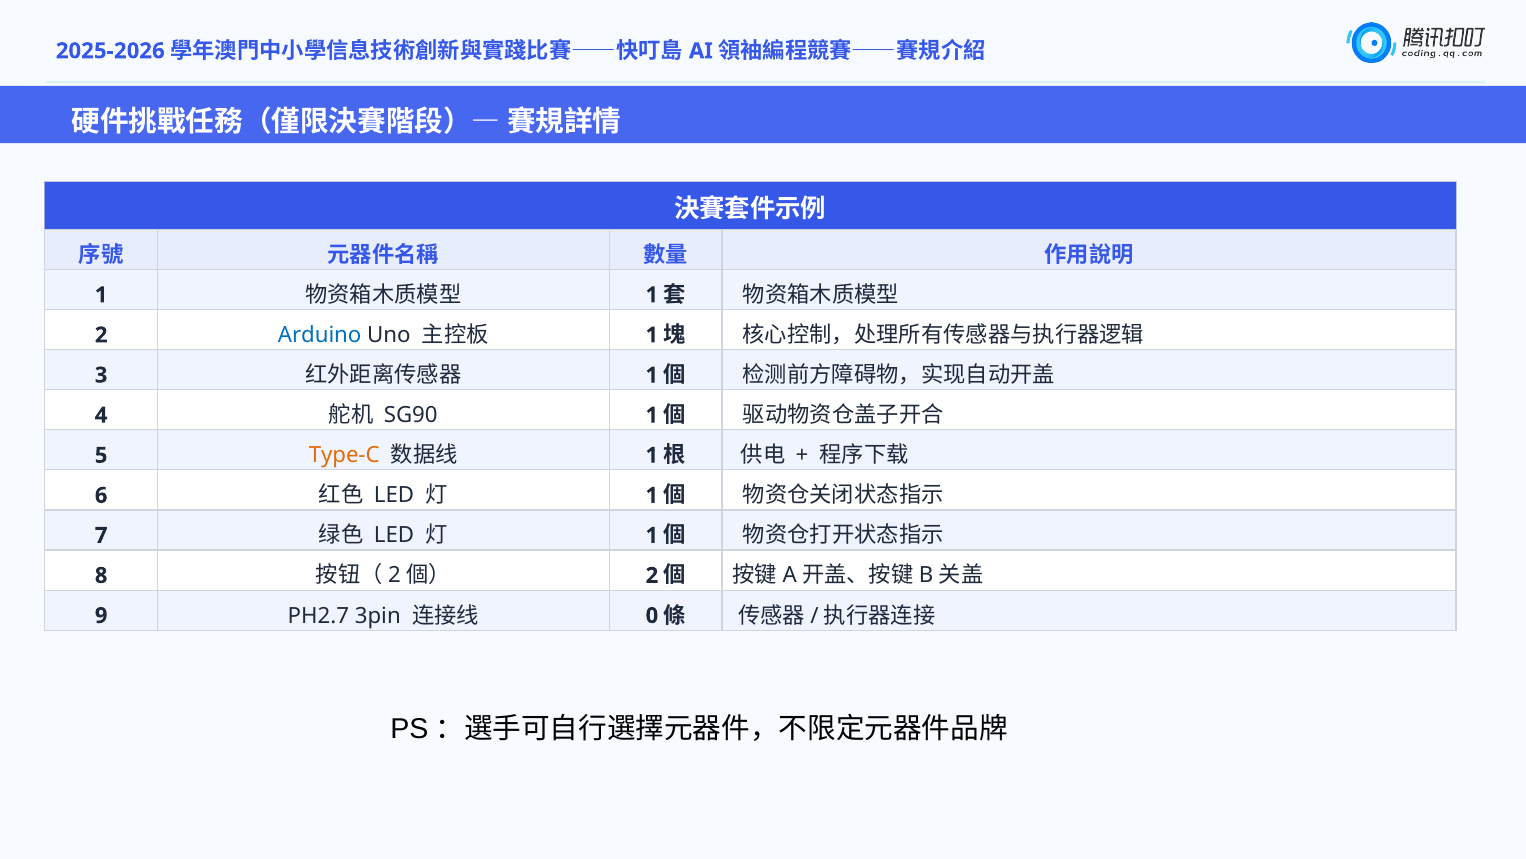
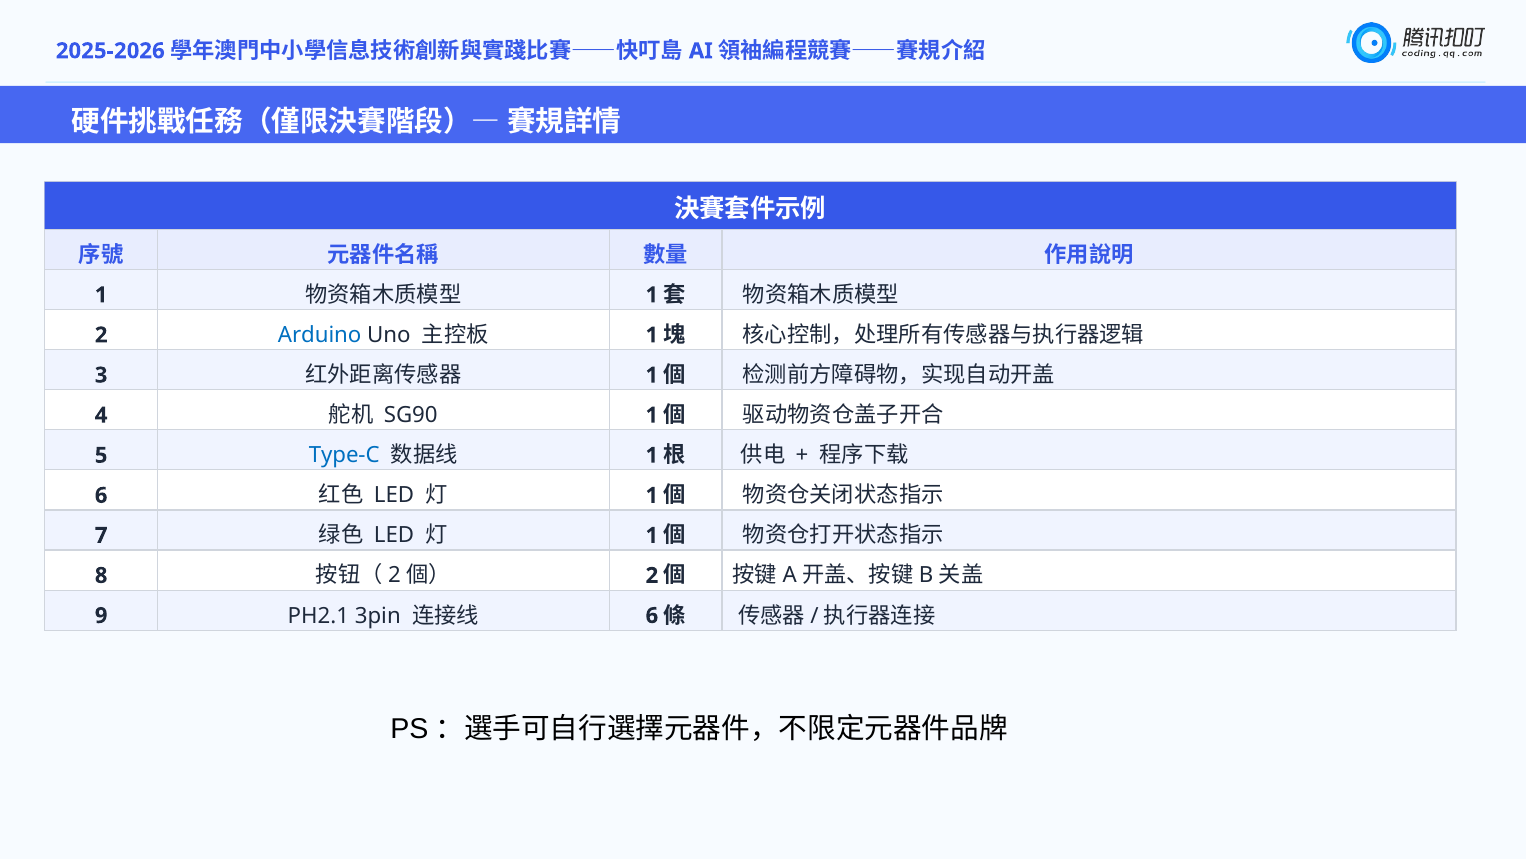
Type-C colour: orange -> blue
PH2.7: PH2.7 -> PH2.1
0 at (652, 615): 0 -> 6
